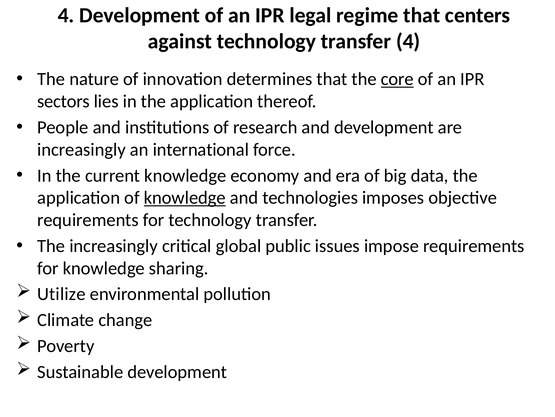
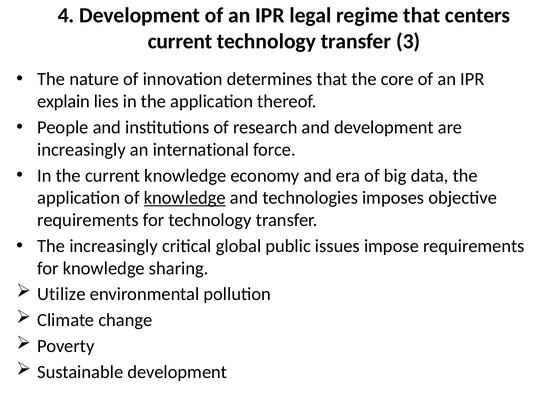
against at (180, 41): against -> current
transfer 4: 4 -> 3
core underline: present -> none
sectors: sectors -> explain
